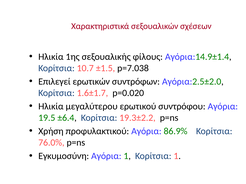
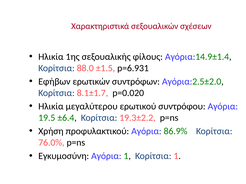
10.7: 10.7 -> 88.0
p=7.038: p=7.038 -> p=6.931
Επιλεγεί: Επιλεγεί -> Εφήβων
1.6±1.7: 1.6±1.7 -> 8.1±1.7
